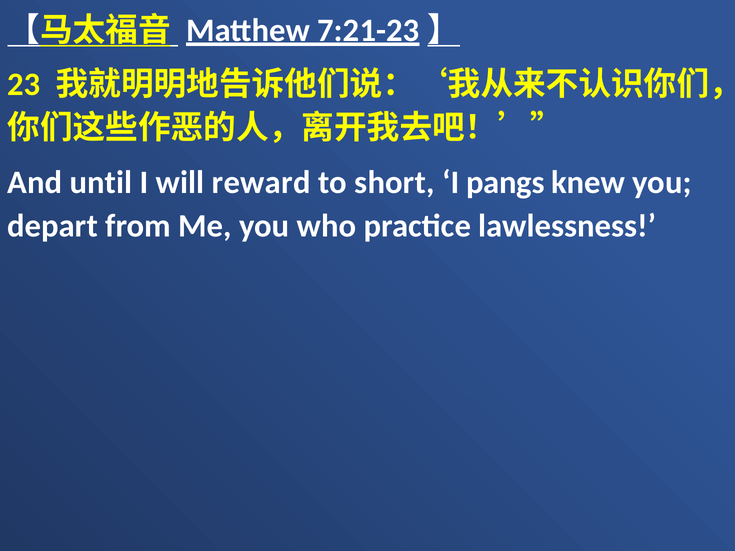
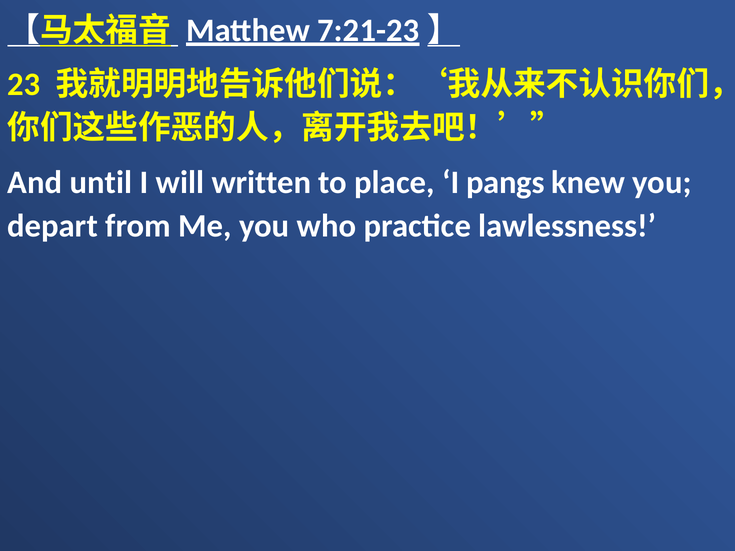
reward: reward -> written
short: short -> place
